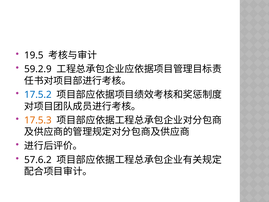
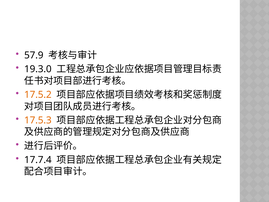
19.5: 19.5 -> 57.9
59.2.9: 59.2.9 -> 19.3.0
17.5.2 colour: blue -> orange
57.6.2: 57.6.2 -> 17.7.4
